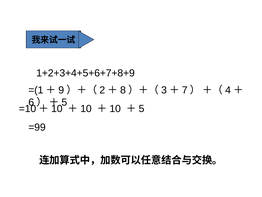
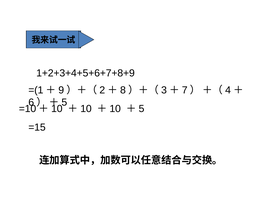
=99: =99 -> =15
